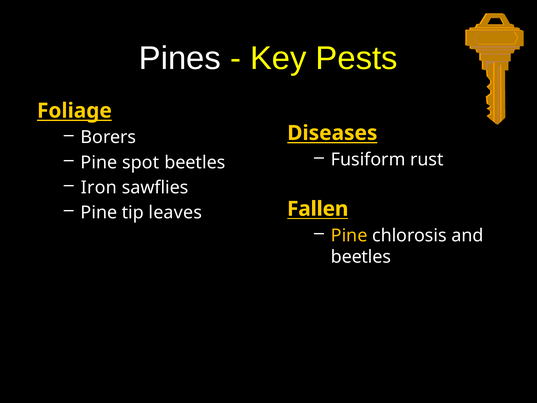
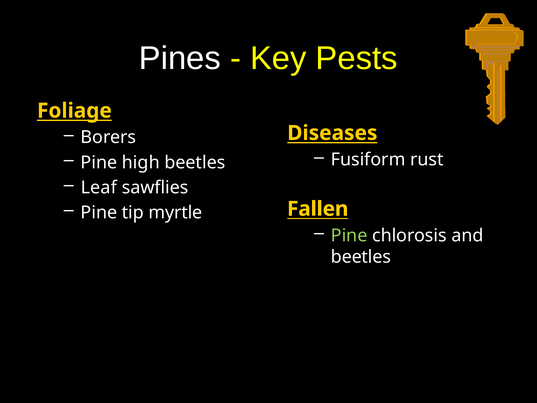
spot: spot -> high
Iron: Iron -> Leaf
leaves: leaves -> myrtle
Pine at (349, 235) colour: yellow -> light green
